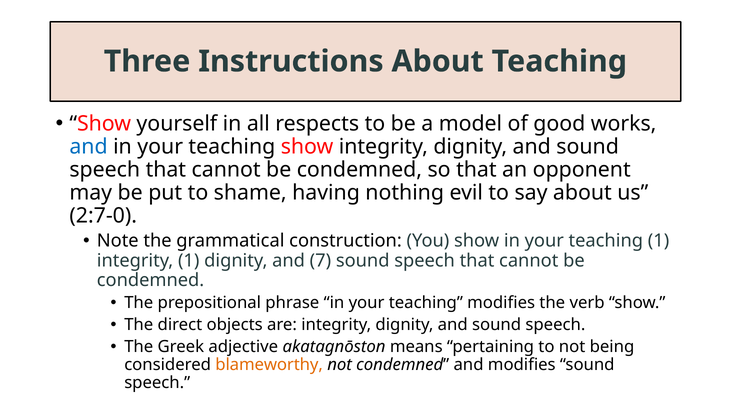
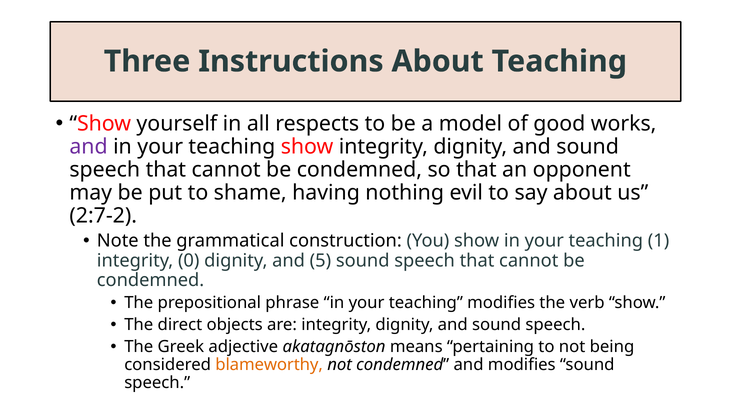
and at (89, 147) colour: blue -> purple
2:7-0: 2:7-0 -> 2:7-2
integrity 1: 1 -> 0
7: 7 -> 5
